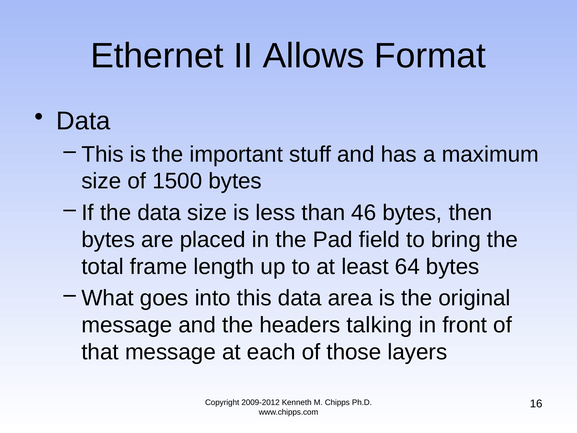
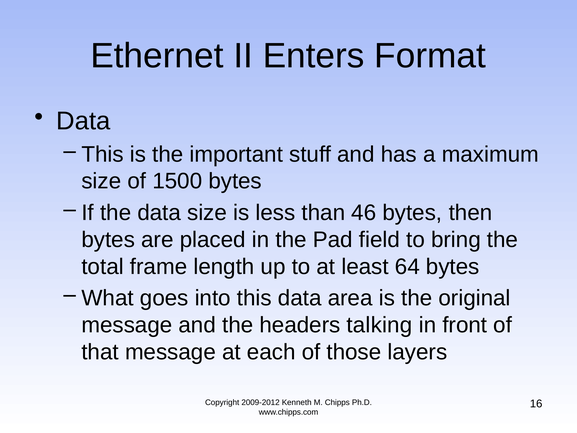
Allows: Allows -> Enters
